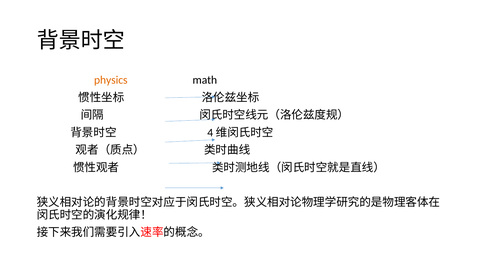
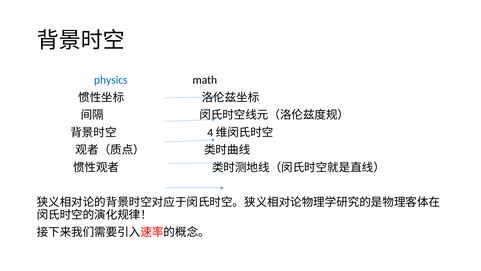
physics colour: orange -> blue
